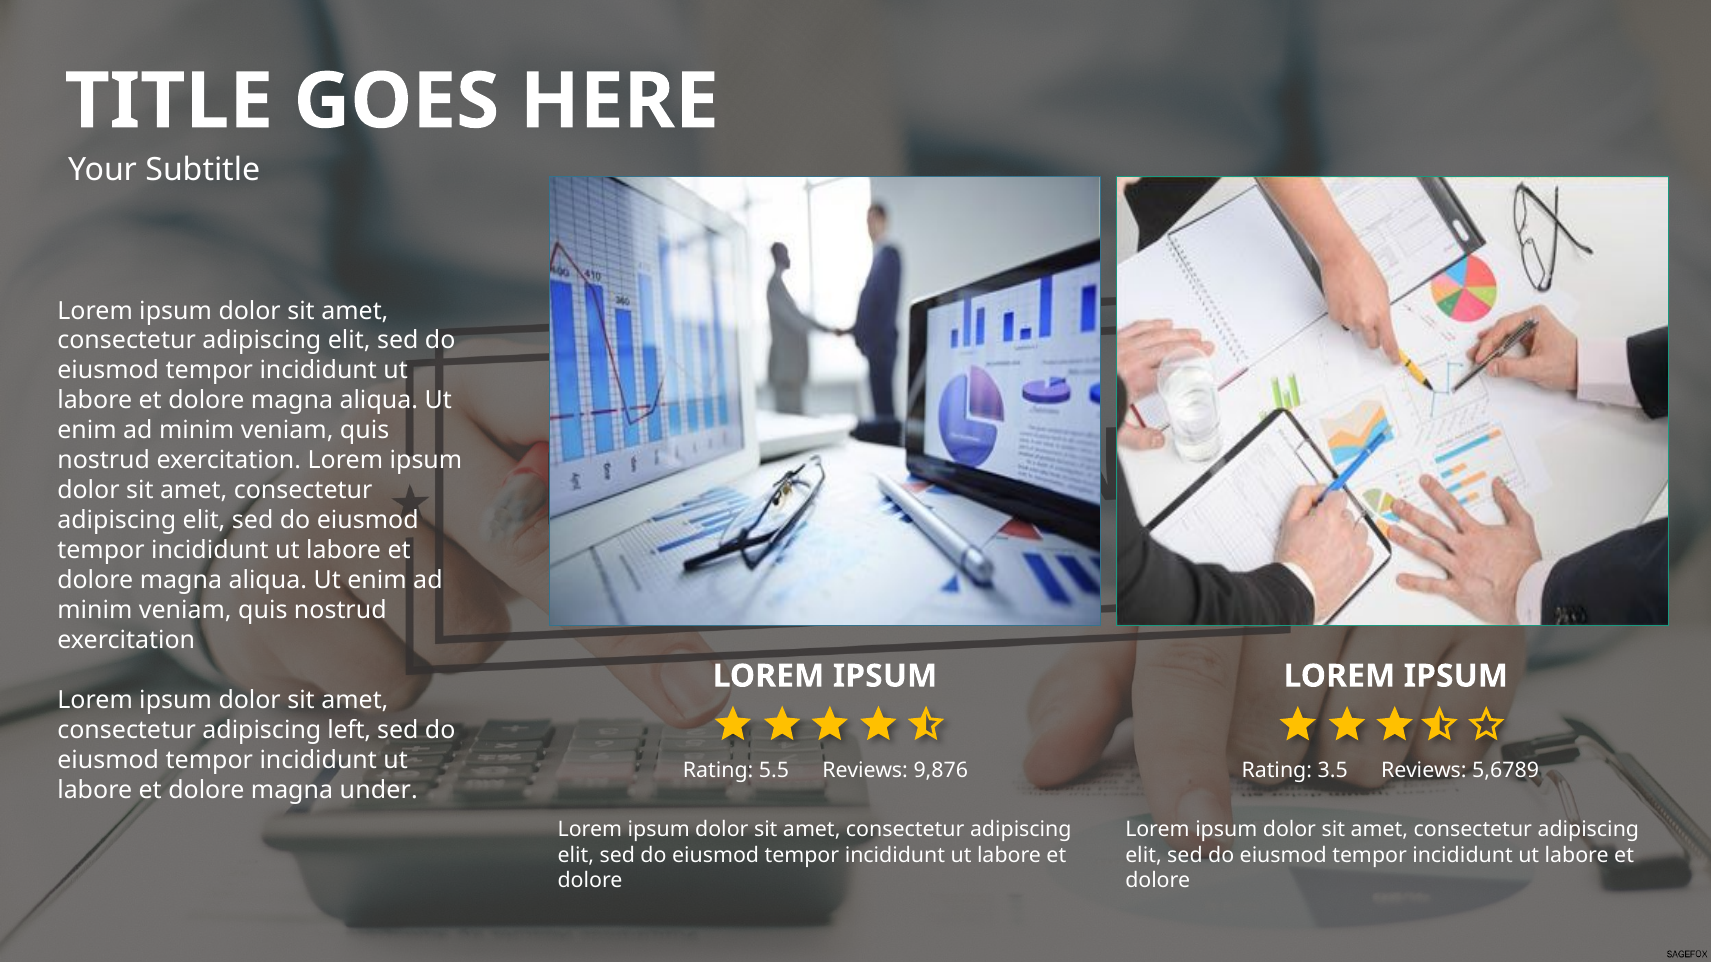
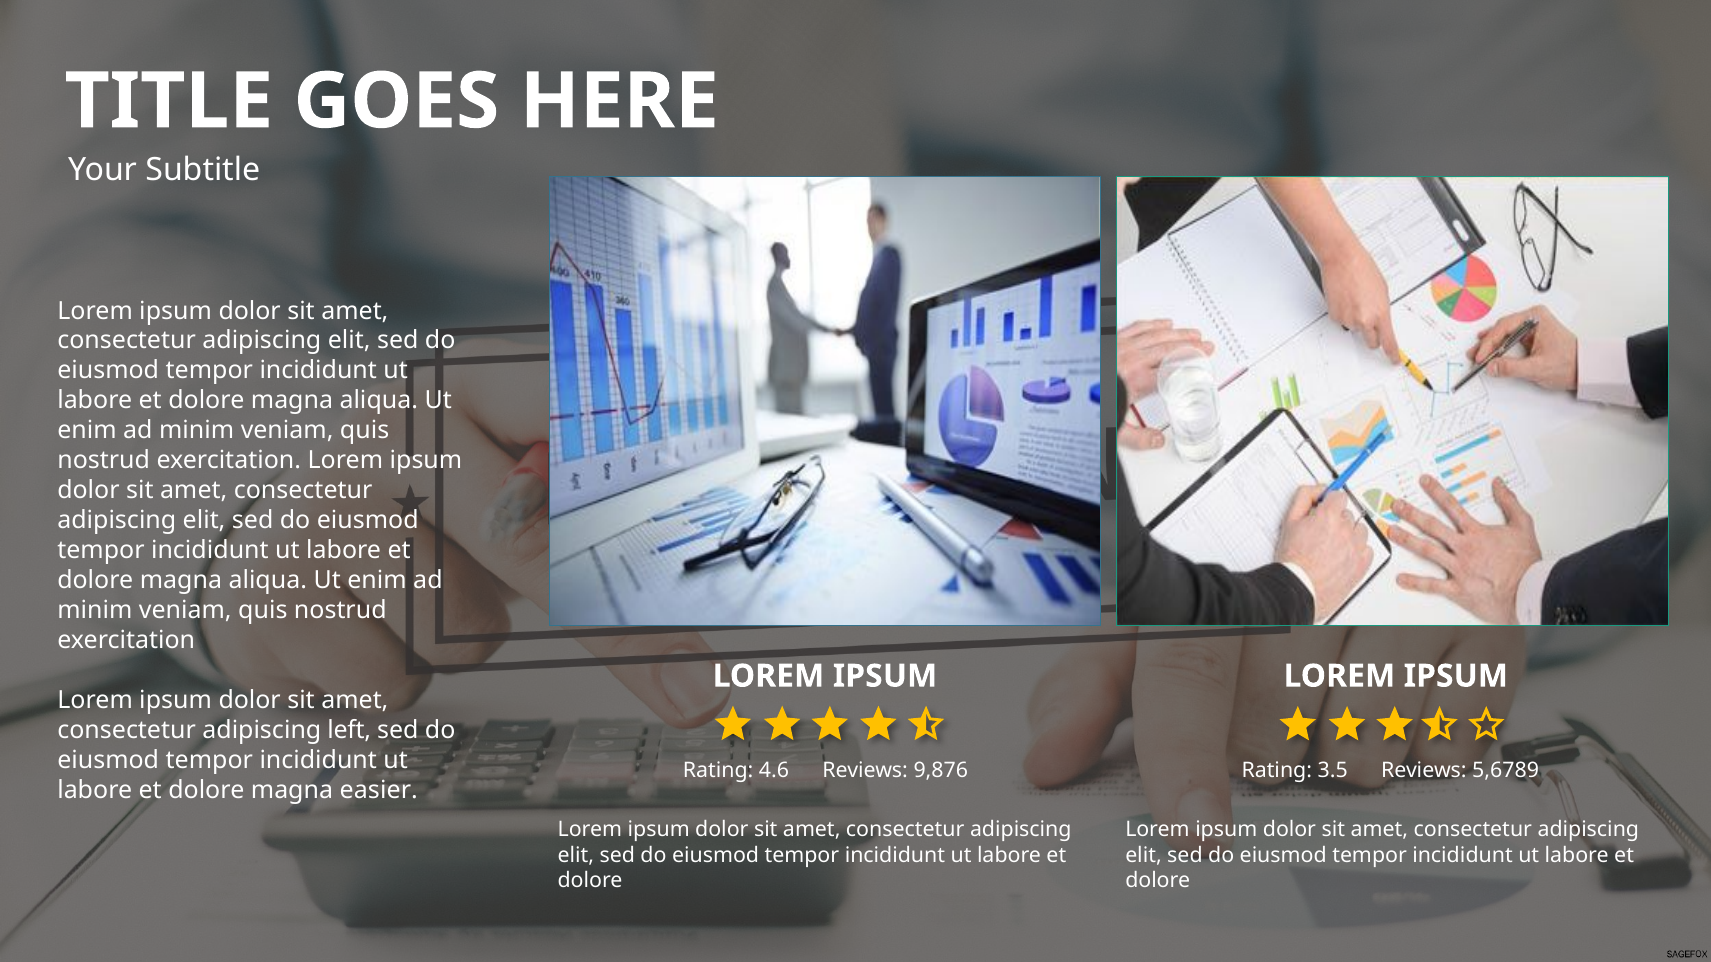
5.5: 5.5 -> 4.6
under: under -> easier
